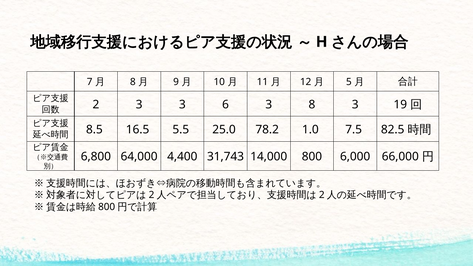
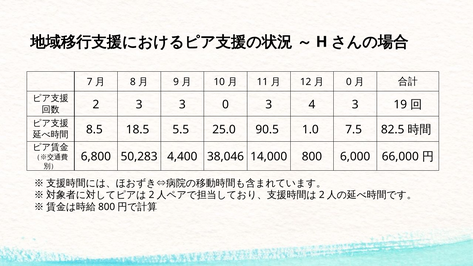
5 at (349, 82): 5 -> 0
3 6: 6 -> 0
3 8: 8 -> 4
16.5: 16.5 -> 18.5
78.2: 78.2 -> 90.5
64,000: 64,000 -> 50,283
31,743: 31,743 -> 38,046
